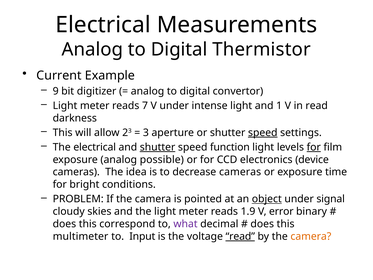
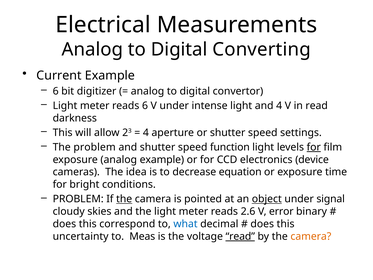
Thermistor: Thermistor -> Converting
9 at (56, 91): 9 -> 6
reads 7: 7 -> 6
and 1: 1 -> 4
3 at (146, 133): 3 -> 4
speed at (263, 133) underline: present -> none
The electrical: electrical -> problem
shutter at (158, 147) underline: present -> none
analog possible: possible -> example
decrease cameras: cameras -> equation
the at (124, 199) underline: none -> present
1.9: 1.9 -> 2.6
what colour: purple -> blue
multimeter: multimeter -> uncertainty
Input: Input -> Meas
